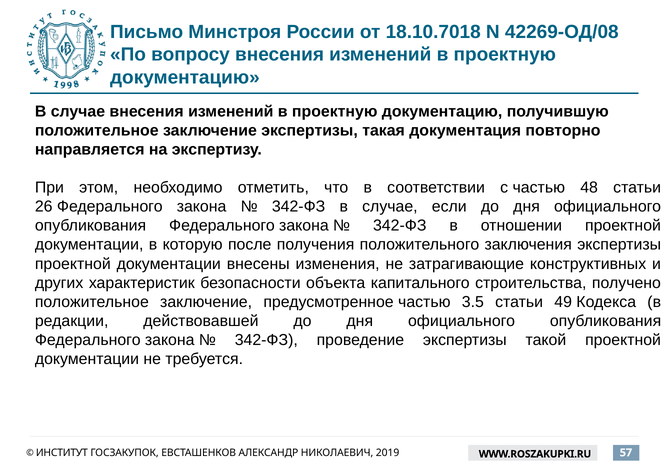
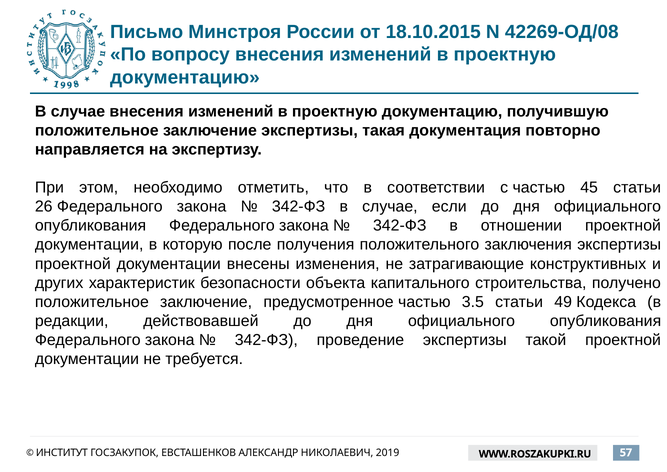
18.10.7018: 18.10.7018 -> 18.10.2015
48: 48 -> 45
